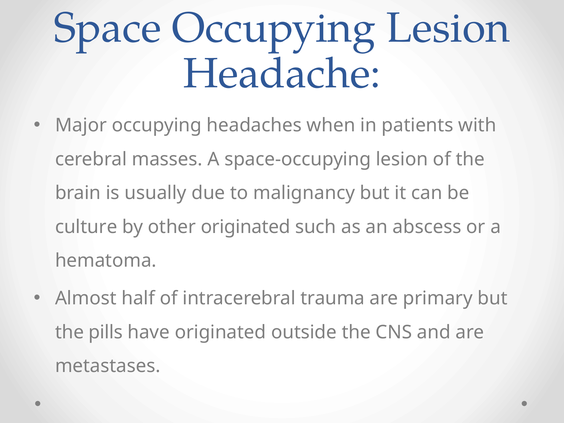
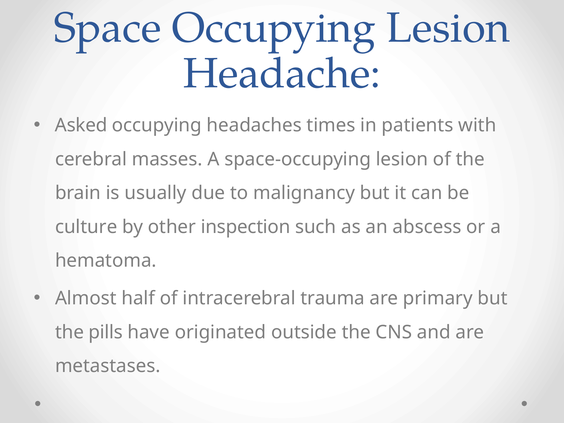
Major: Major -> Asked
when: when -> times
other originated: originated -> inspection
